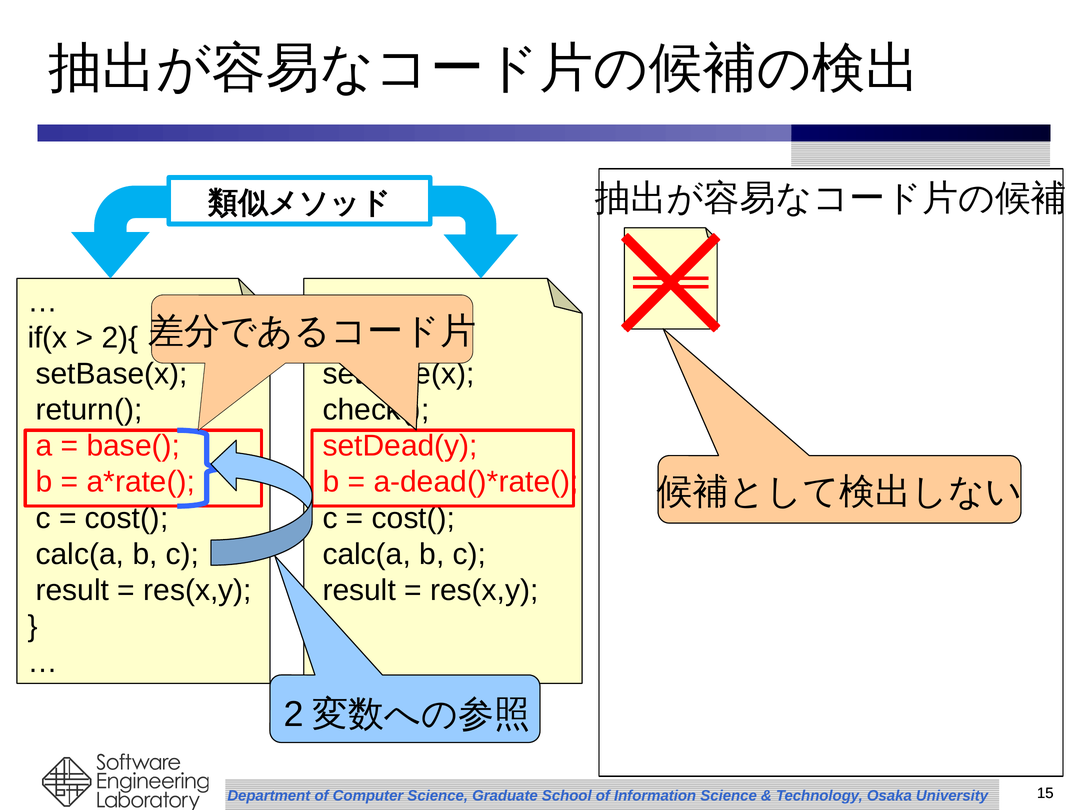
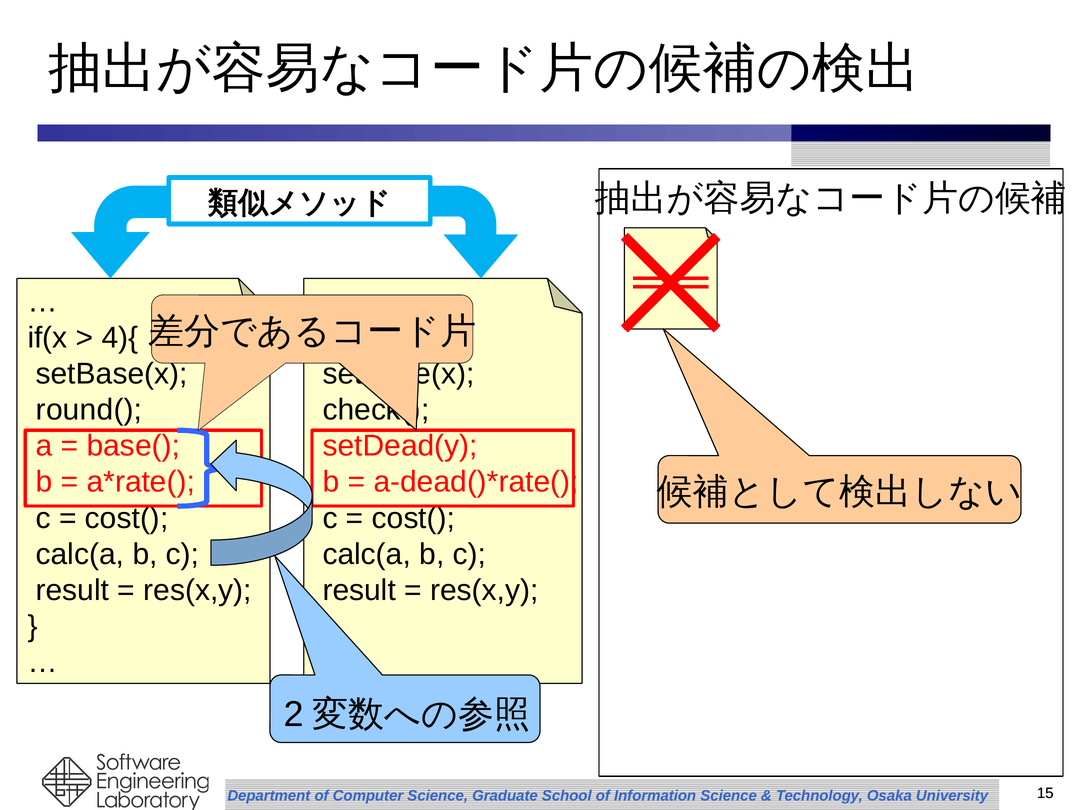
2){: 2){ -> 4){
return(: return( -> round(
